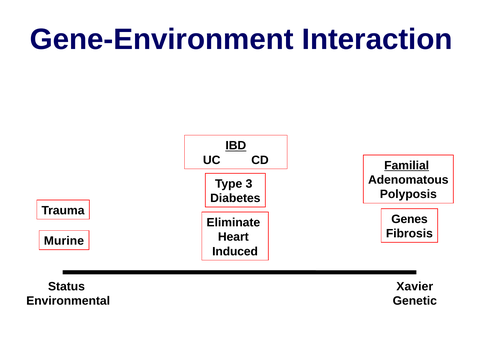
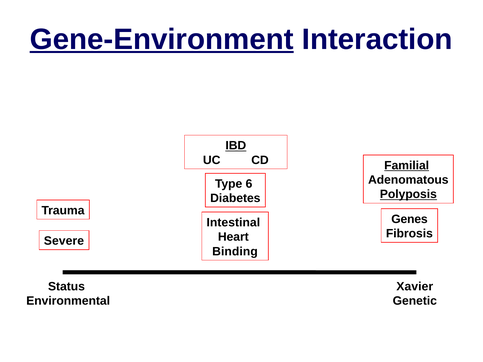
Gene-Environment underline: none -> present
3: 3 -> 6
Polyposis underline: none -> present
Eliminate: Eliminate -> Intestinal
Murine: Murine -> Severe
Induced: Induced -> Binding
